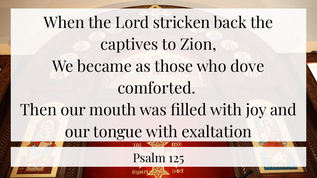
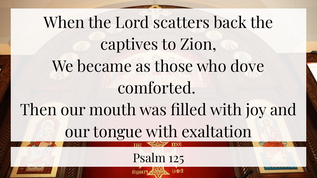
stricken: stricken -> scatters
